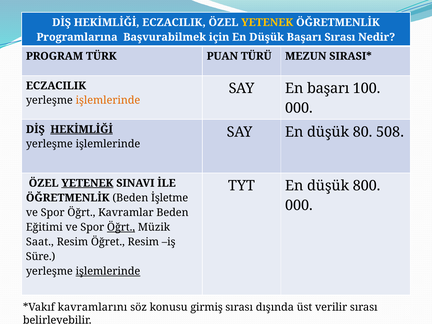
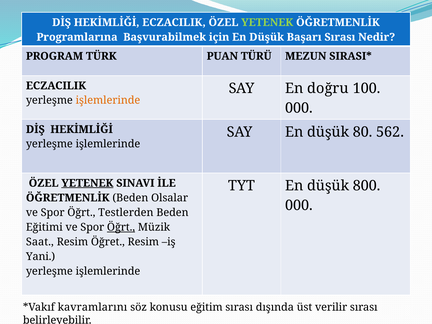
YETENEK at (267, 22) colour: yellow -> light green
En başarı: başarı -> doğru
HEKİMLİĞİ at (82, 129) underline: present -> none
508: 508 -> 562
İşletme: İşletme -> Olsalar
Kavramlar: Kavramlar -> Testlerden
Süre: Süre -> Yani
işlemlerinde at (108, 271) underline: present -> none
girmiş: girmiş -> eğitim
